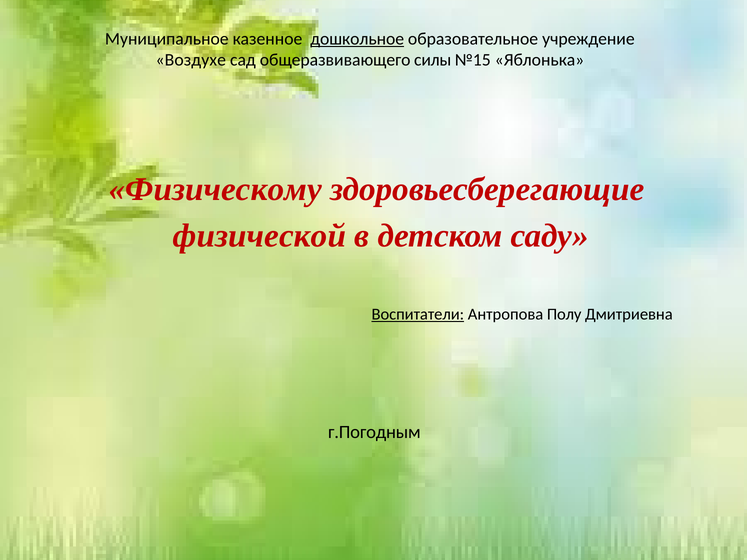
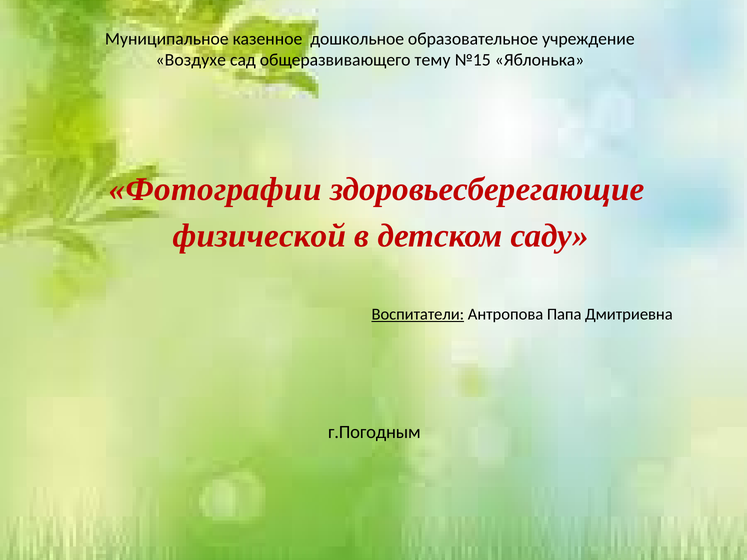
дошкольное underline: present -> none
силы: силы -> тему
Физическому: Физическому -> Фотографии
Полу: Полу -> Папа
